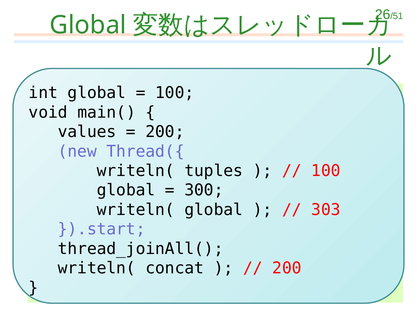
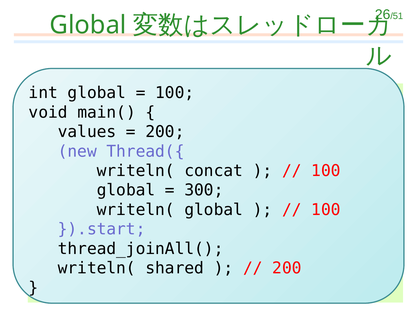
tuples: tuples -> concat
303 at (326, 210): 303 -> 100
concat: concat -> shared
